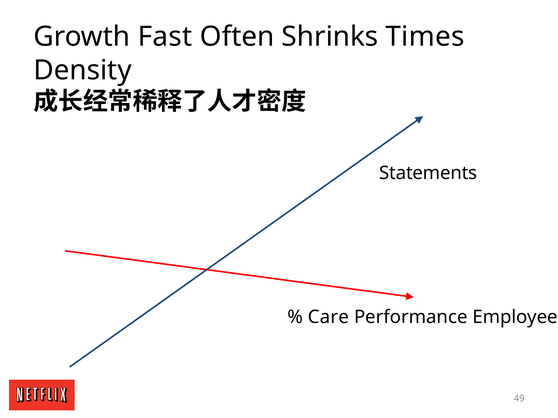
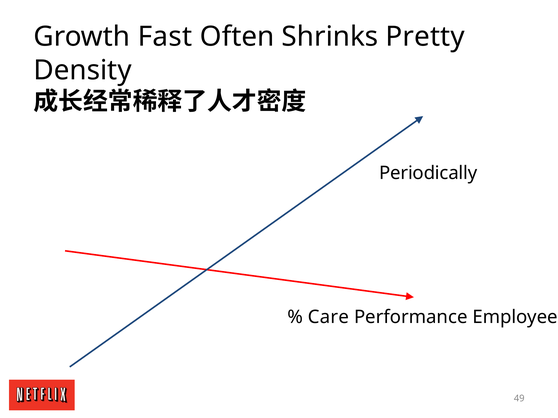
Times: Times -> Pretty
Statements: Statements -> Periodically
